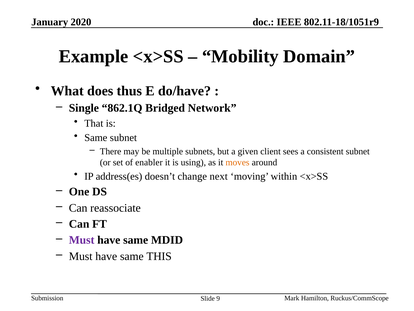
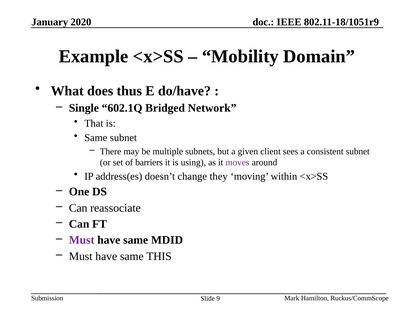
862.1Q: 862.1Q -> 602.1Q
enabler: enabler -> barriers
moves colour: orange -> purple
next: next -> they
